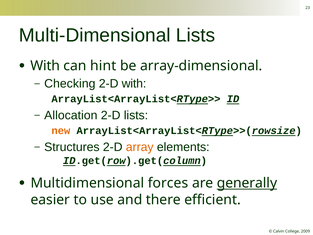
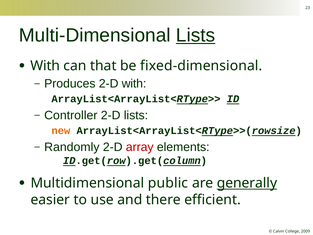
Lists at (196, 35) underline: none -> present
hint: hint -> that
array-dimensional: array-dimensional -> fixed-dimensional
Checking: Checking -> Produces
Allocation: Allocation -> Controller
Structures: Structures -> Randomly
array colour: orange -> red
forces: forces -> public
